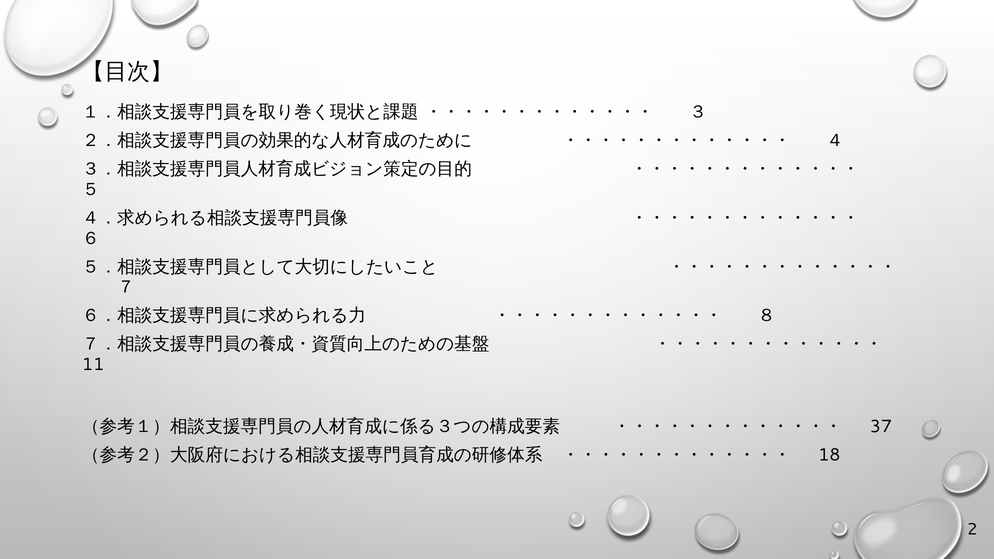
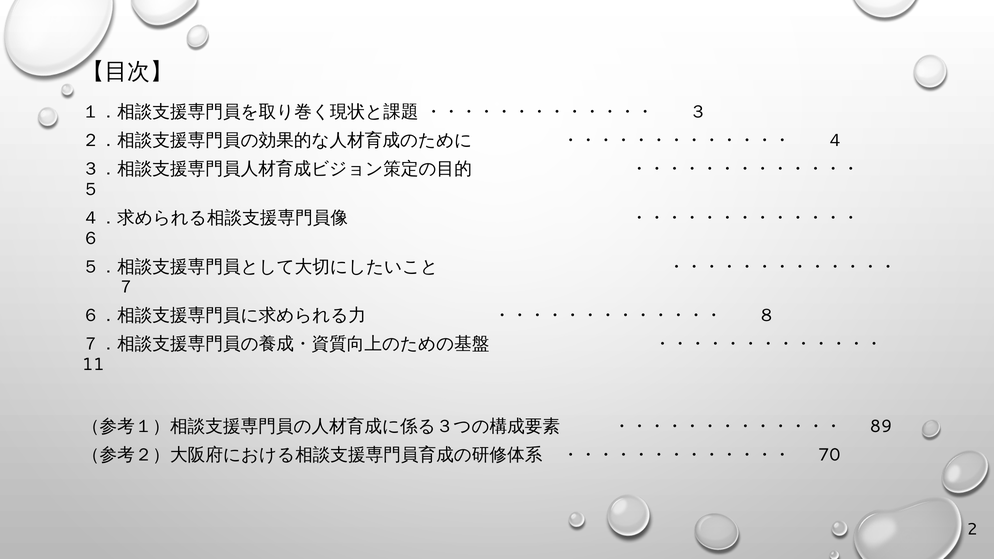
37: 37 -> 89
18: 18 -> 70
